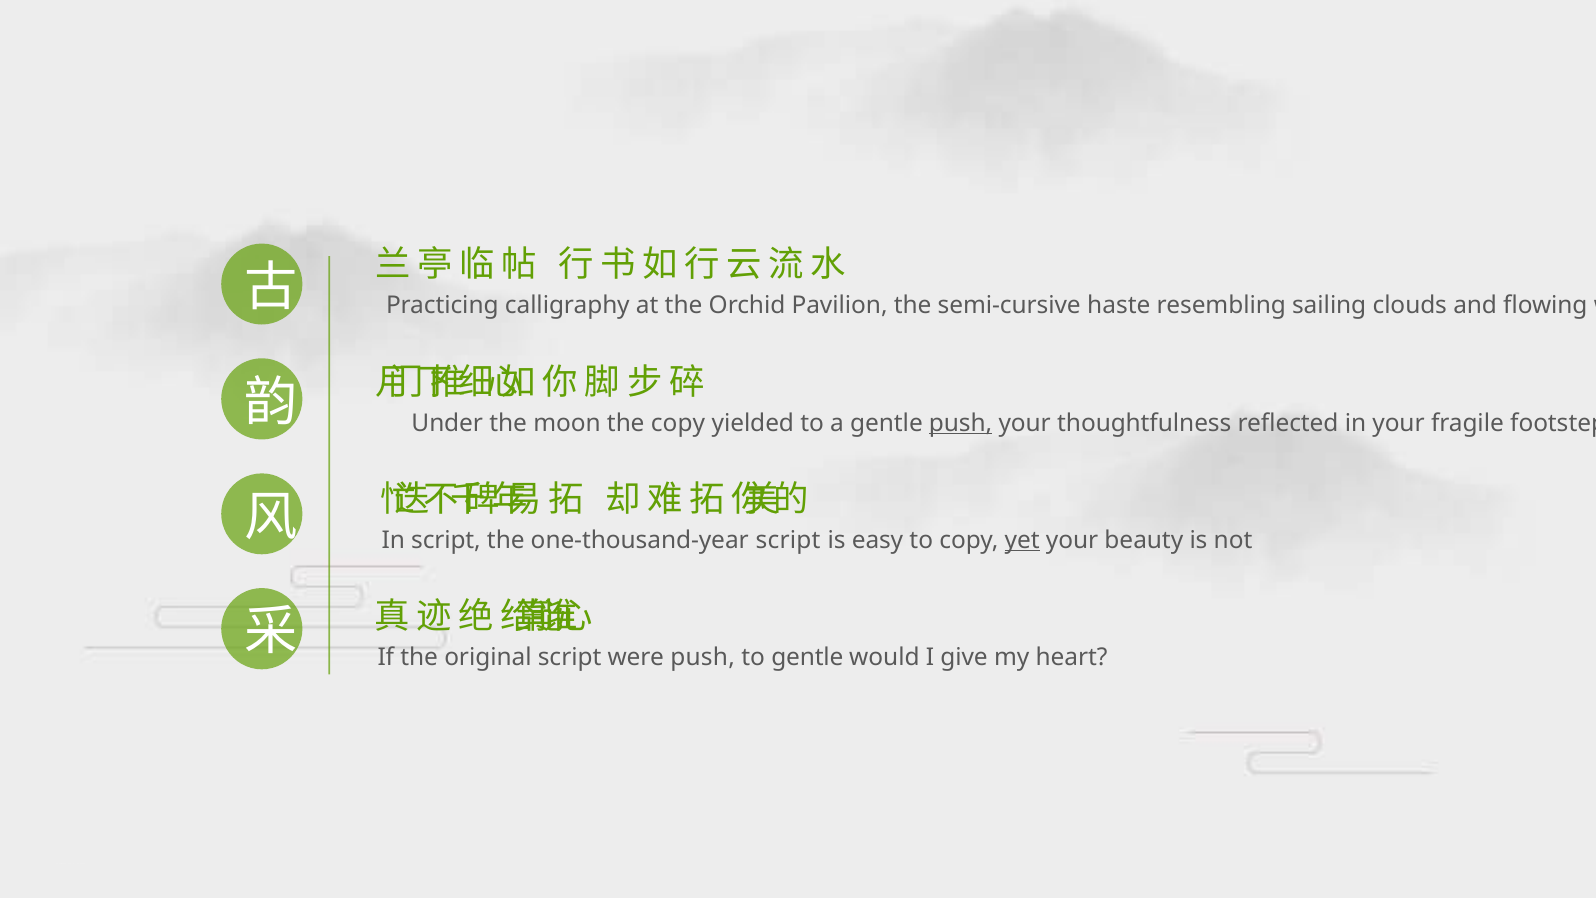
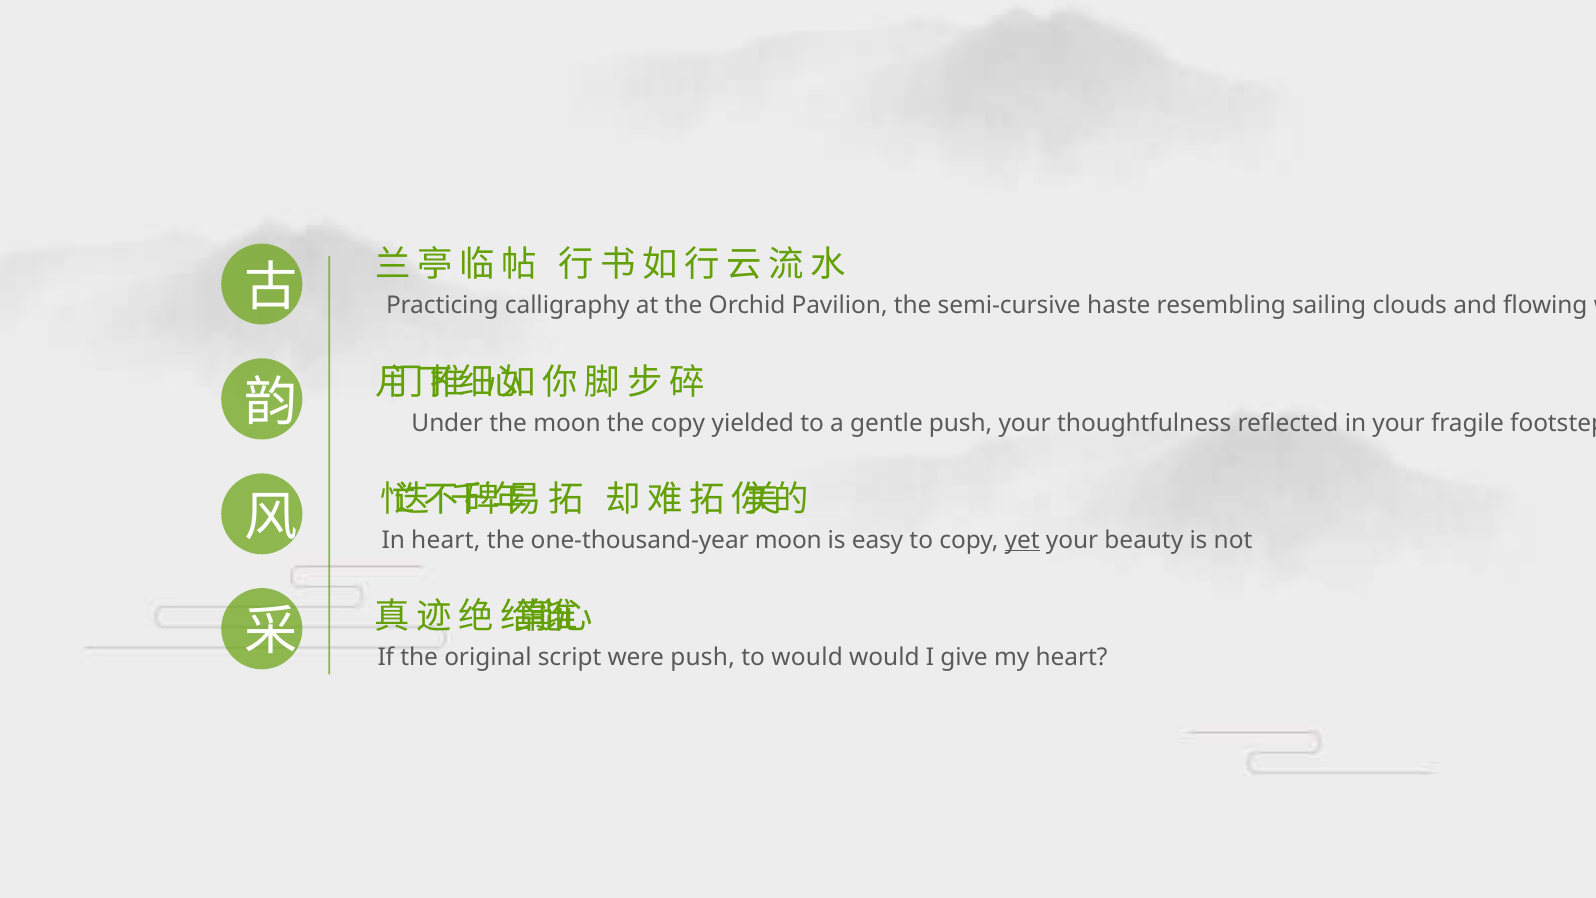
push at (961, 423) underline: present -> none
In script: script -> heart
one-thousand-year script: script -> moon
to gentle: gentle -> would
